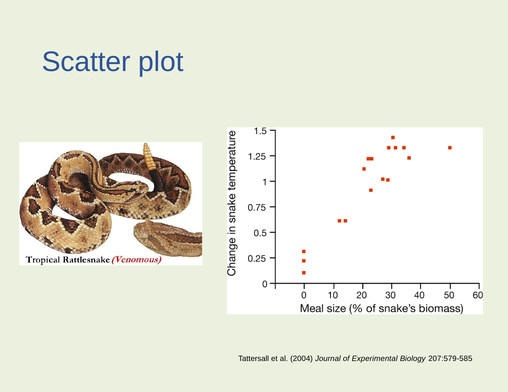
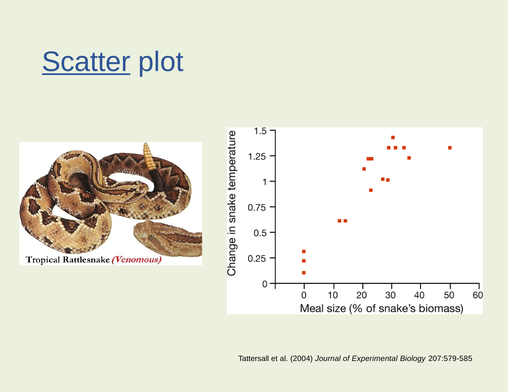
Scatter underline: none -> present
